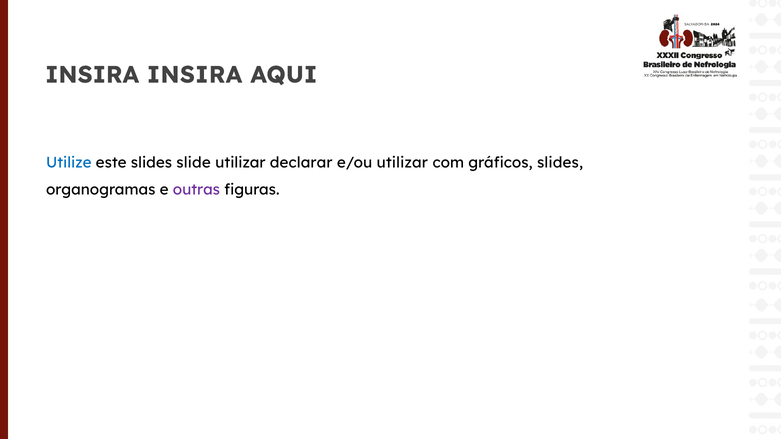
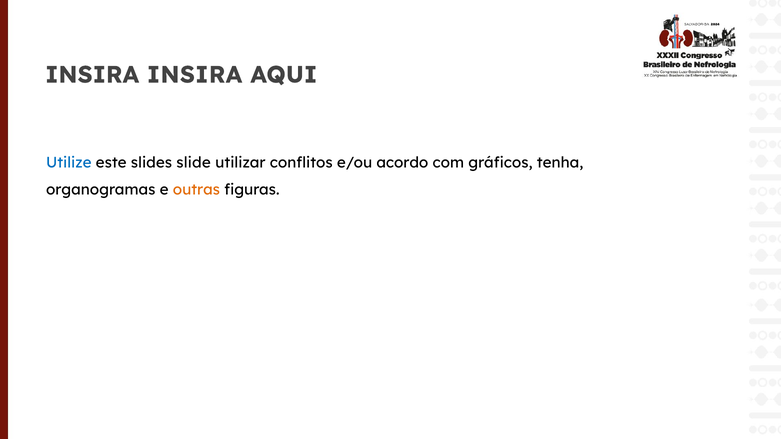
declarar: declarar -> conflitos
e/ou utilizar: utilizar -> acordo
gráficos slides: slides -> tenha
outras colour: purple -> orange
